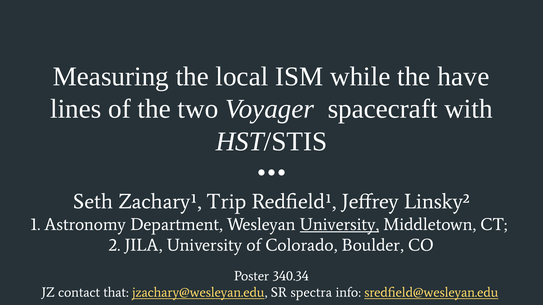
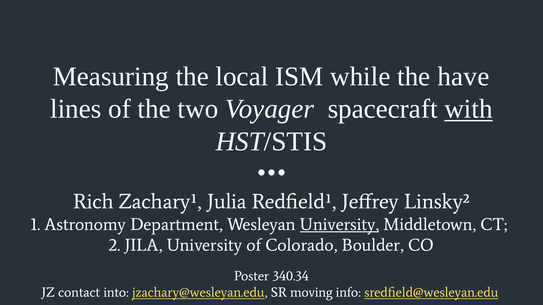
with underline: none -> present
Seth: Seth -> Rich
Trip: Trip -> Julia
that: that -> into
spectra: spectra -> moving
